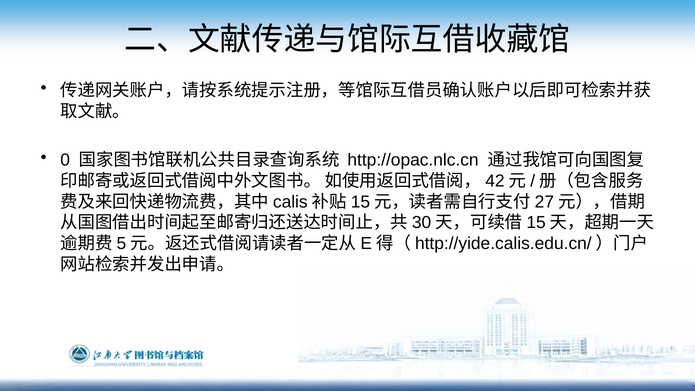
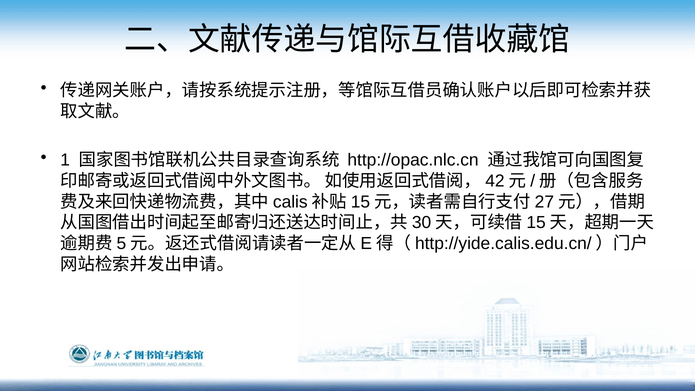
0: 0 -> 1
